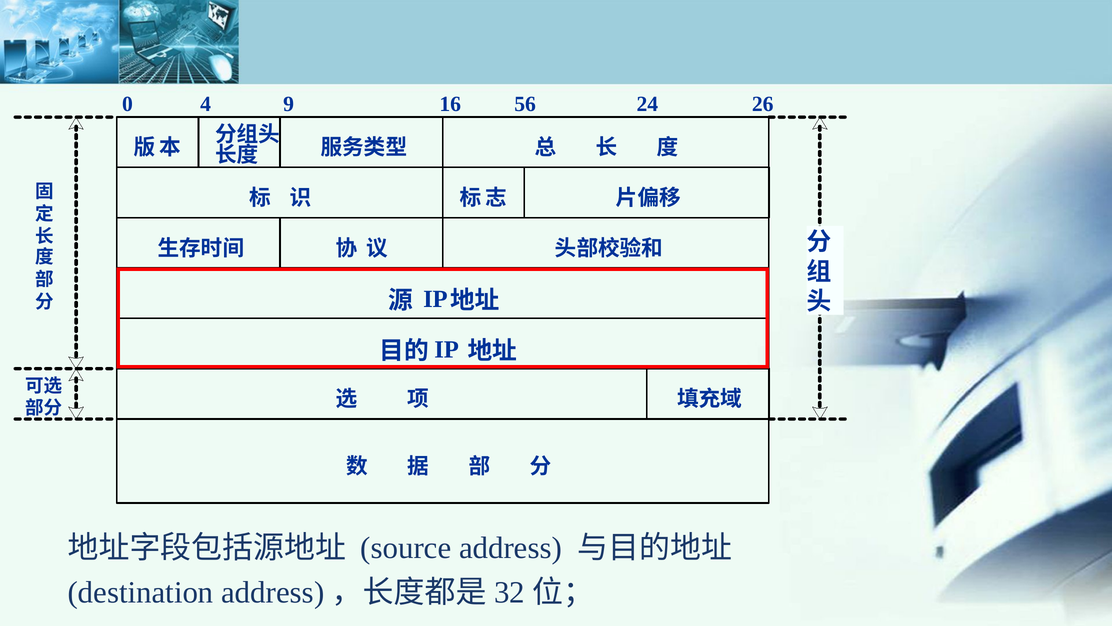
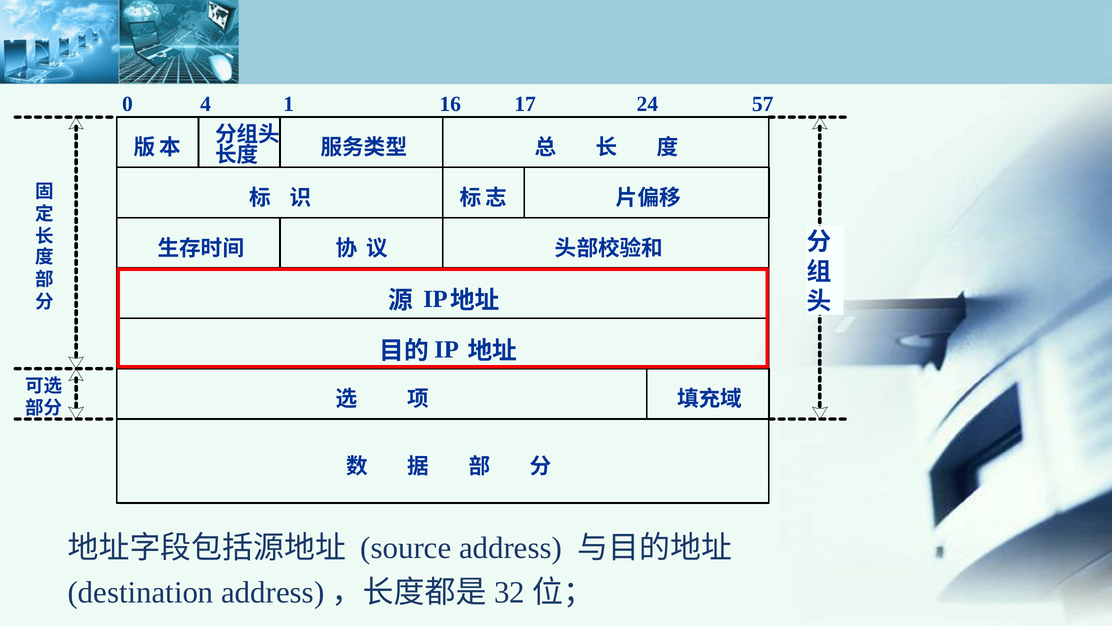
9: 9 -> 1
56: 56 -> 17
26: 26 -> 57
